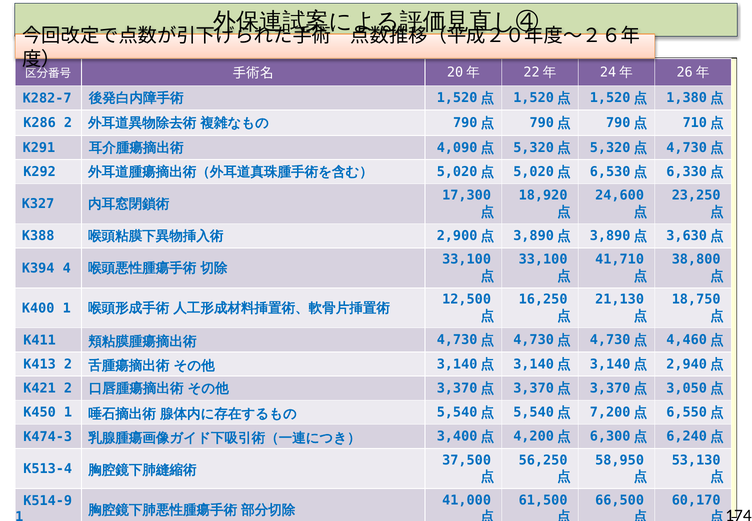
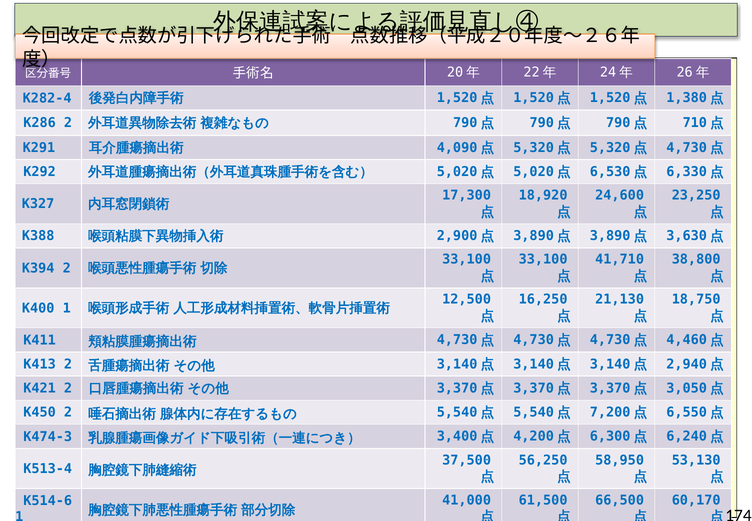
K282-7: K282-7 -> K282-4
K394 4: 4 -> 2
K450 1: 1 -> 2
K514-9: K514-9 -> K514-6
